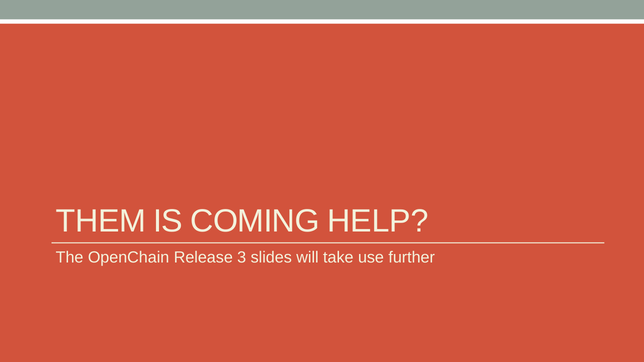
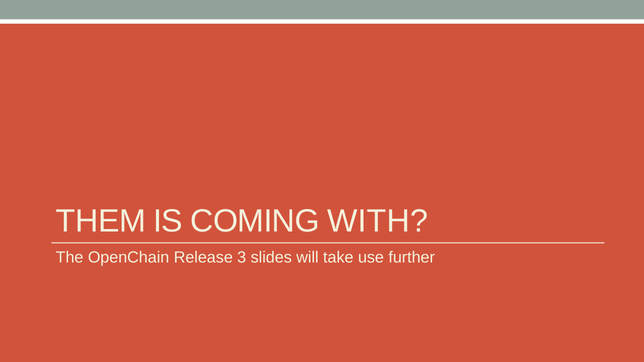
HELP: HELP -> WITH
